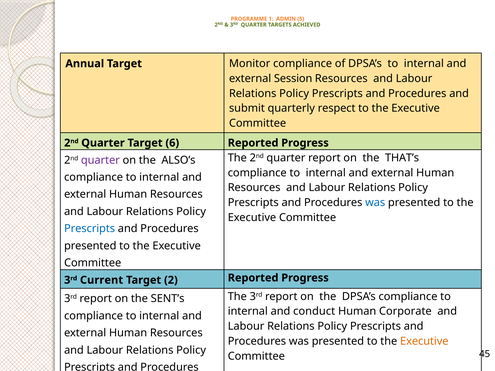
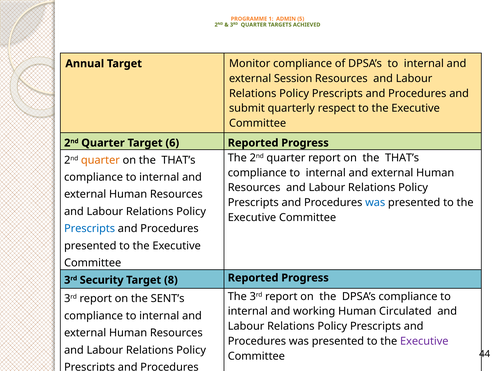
quarter at (100, 160) colour: purple -> orange
ALSO’s at (178, 160): ALSO’s -> THAT’s
Current: Current -> Security
2: 2 -> 8
conduct: conduct -> working
Corporate: Corporate -> Circulated
Executive at (424, 341) colour: orange -> purple
45: 45 -> 44
